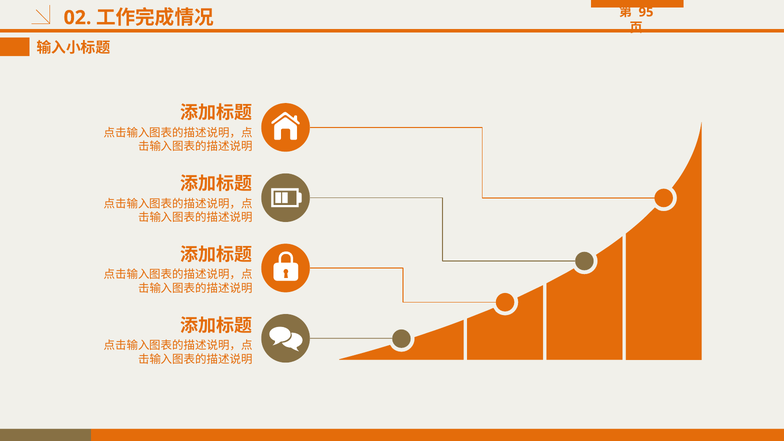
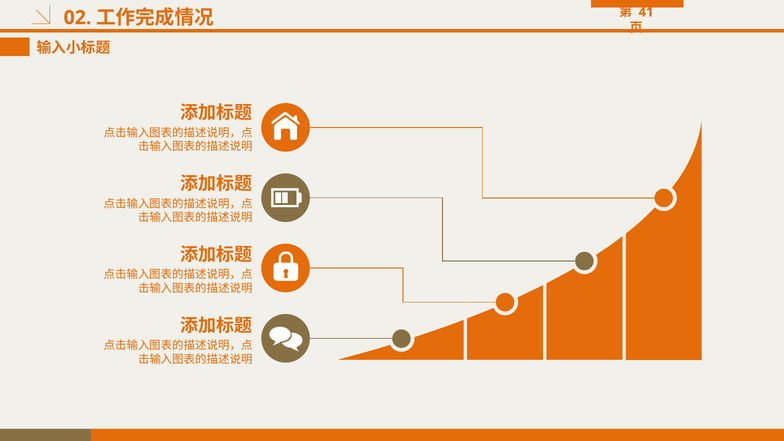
95: 95 -> 41
